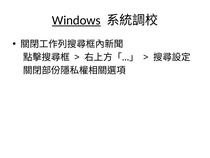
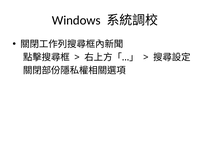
Windows underline: present -> none
